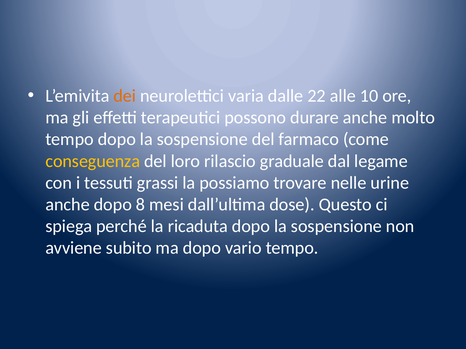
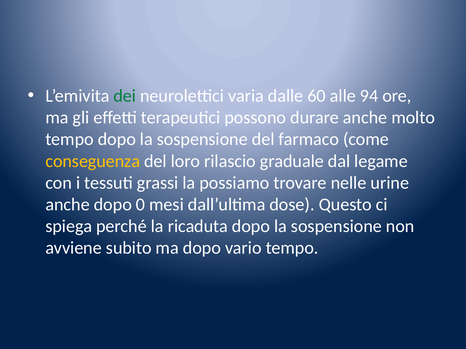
dei colour: orange -> green
22: 22 -> 60
10: 10 -> 94
8: 8 -> 0
